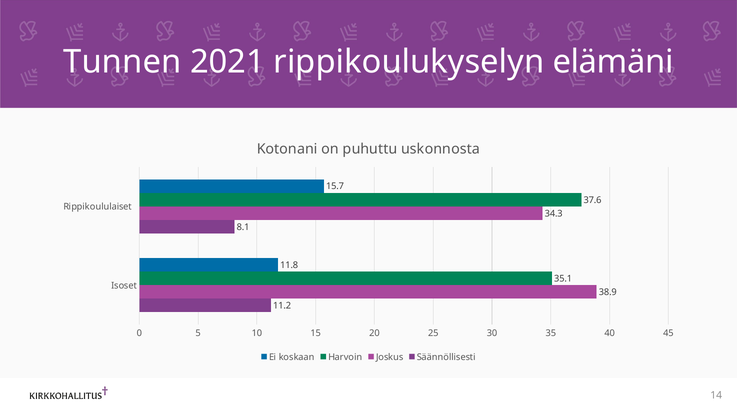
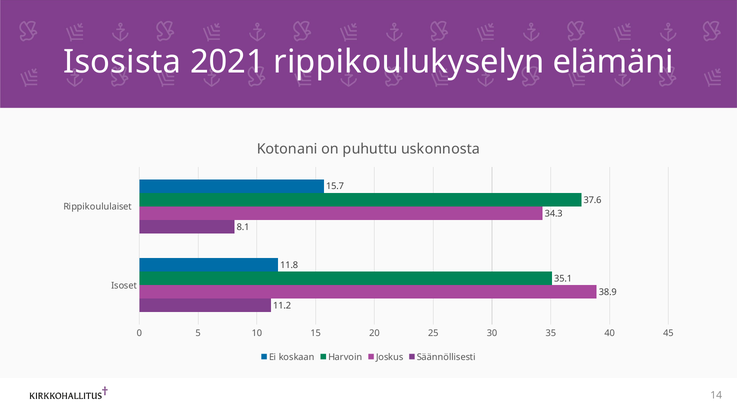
Tunnen: Tunnen -> Isosista
